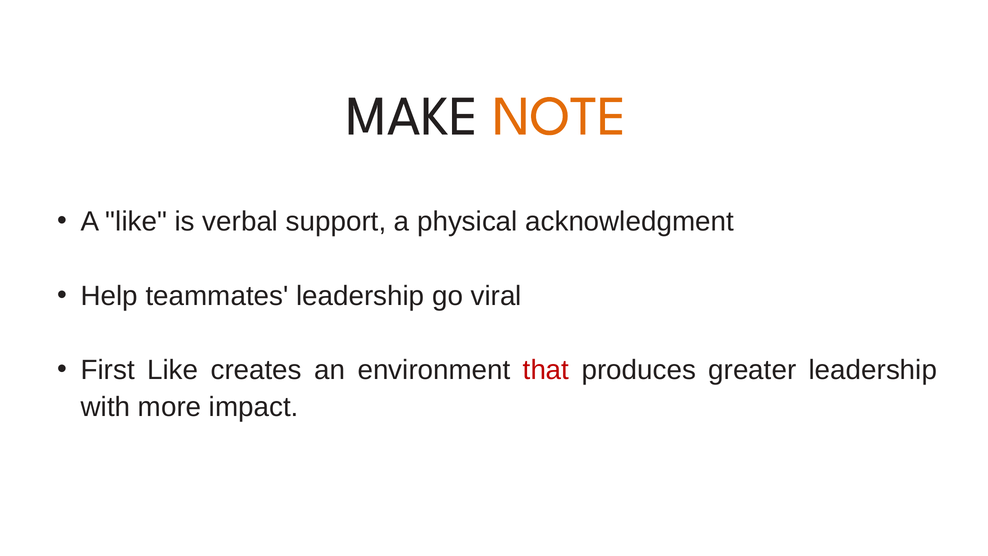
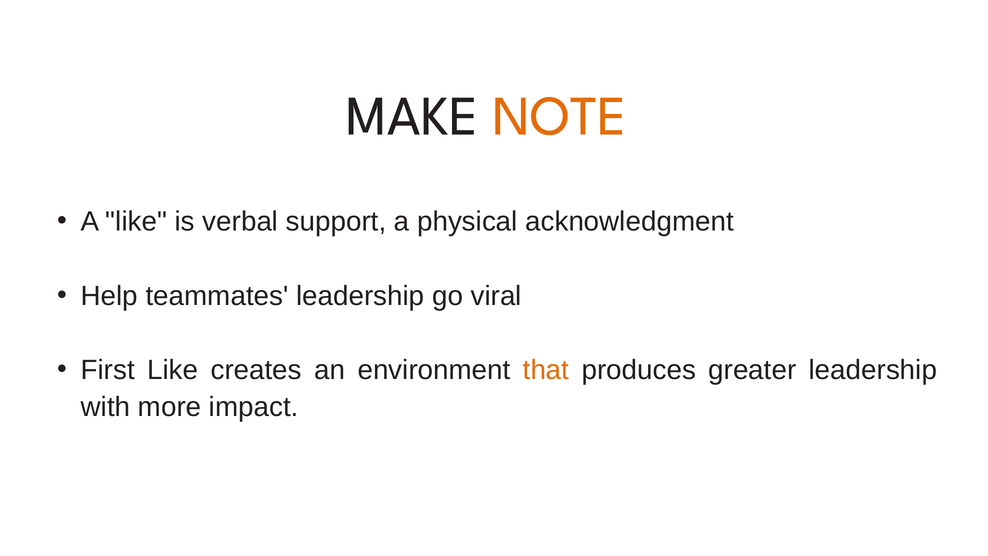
that colour: red -> orange
